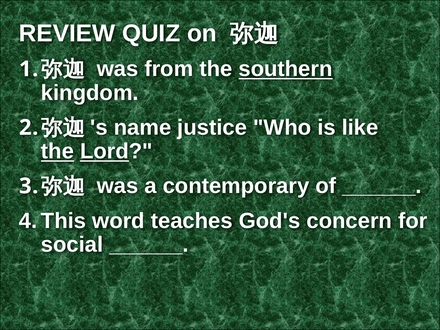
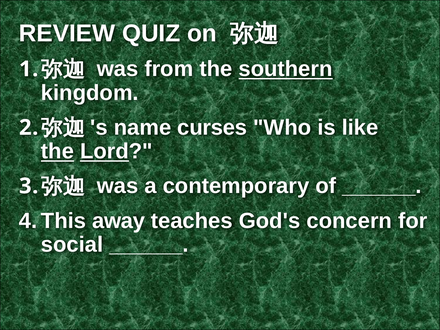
justice: justice -> curses
word: word -> away
